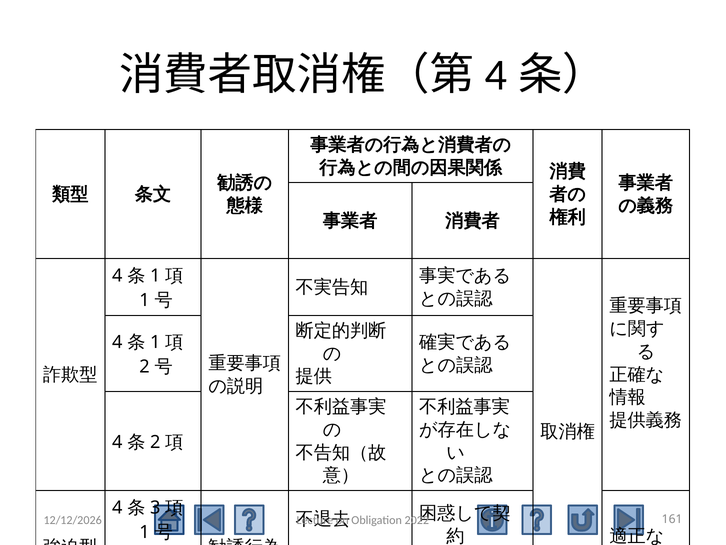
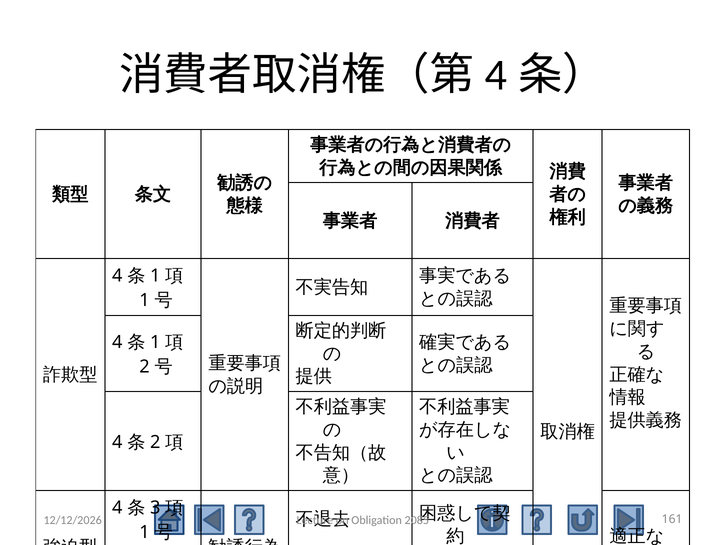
2022: 2022 -> 2085
